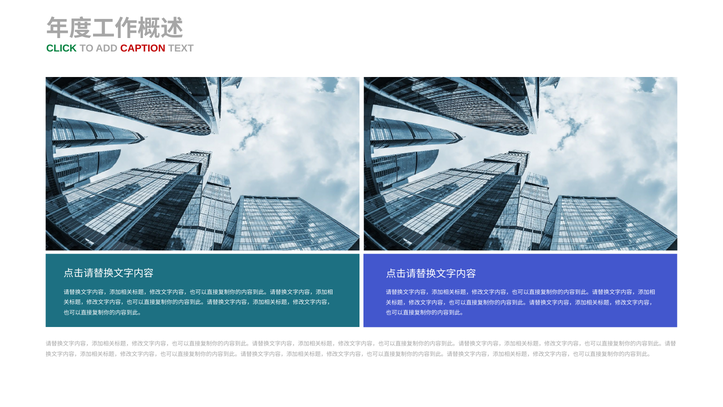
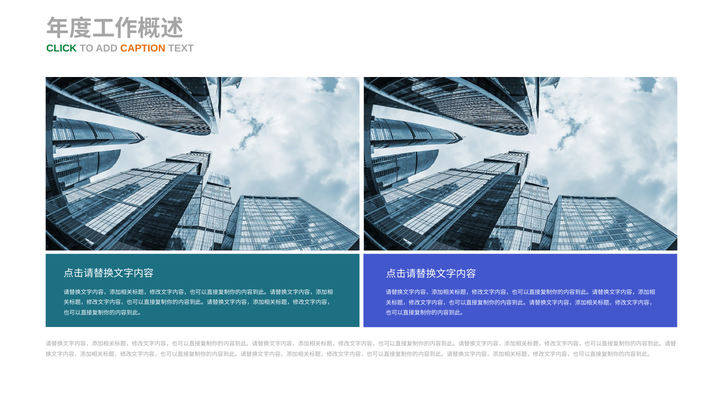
CAPTION colour: red -> orange
